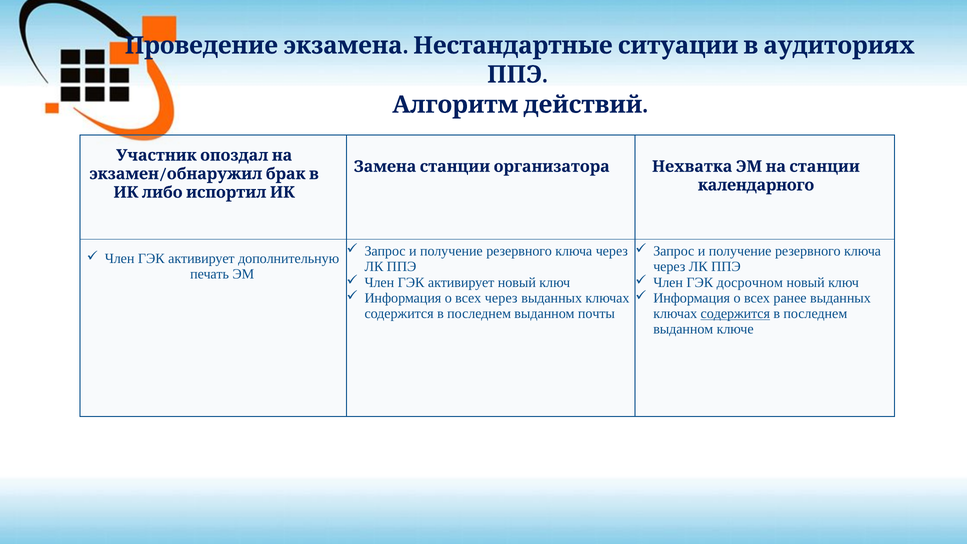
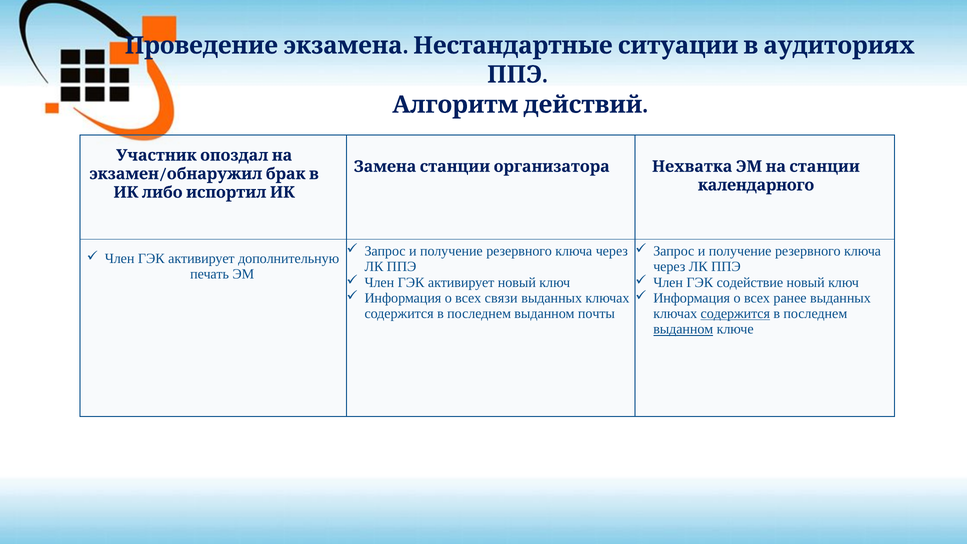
досрочном: досрочном -> содействие
всех через: через -> связи
выданном at (683, 329) underline: none -> present
